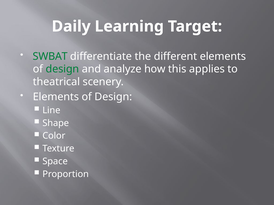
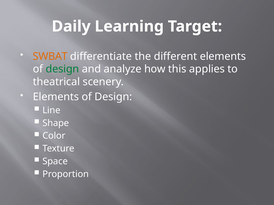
SWBAT colour: green -> orange
